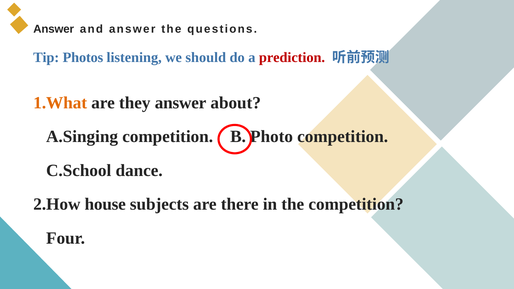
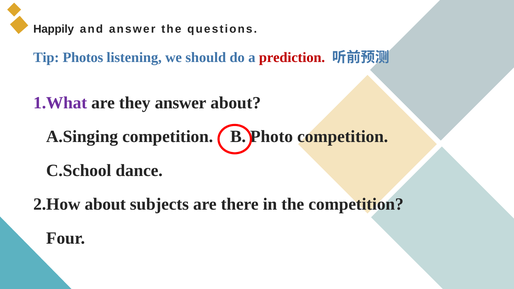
Answer at (54, 29): Answer -> Happily
1.What colour: orange -> purple
2.How house: house -> about
